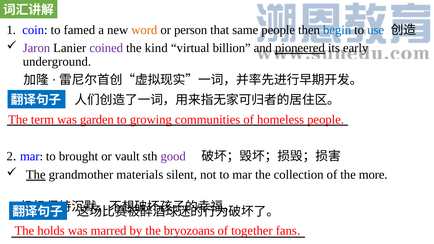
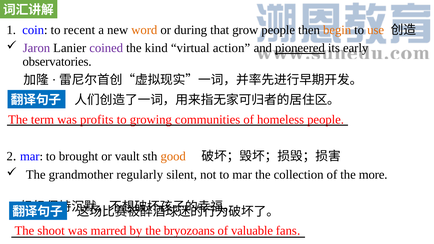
famed: famed -> recent
person: person -> during
same: same -> grow
begin colour: blue -> orange
use colour: blue -> orange
billion: billion -> action
underground: underground -> observatories
garden: garden -> profits
good colour: purple -> orange
The at (36, 175) underline: present -> none
materials: materials -> regularly
holds: holds -> shoot
together: together -> valuable
